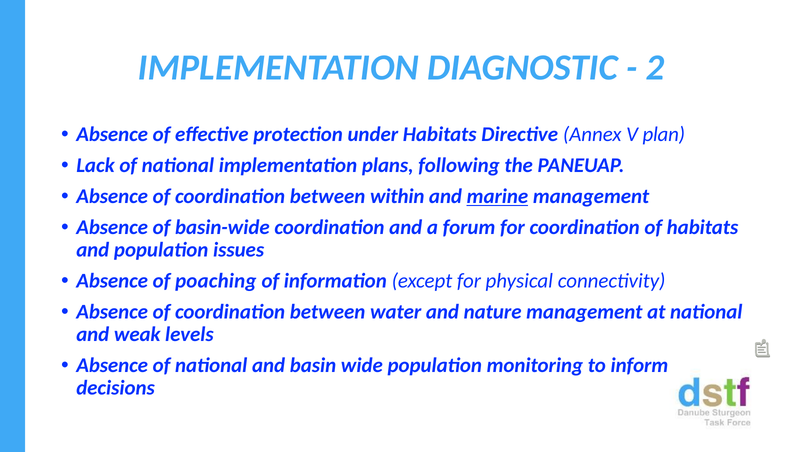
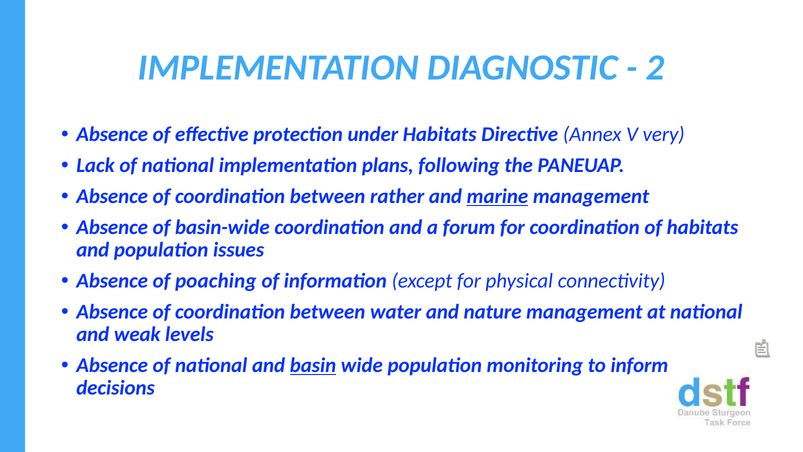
plan: plan -> very
within: within -> rather
basin underline: none -> present
